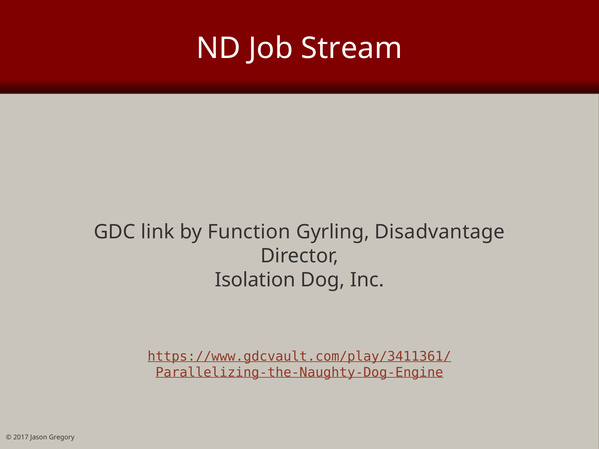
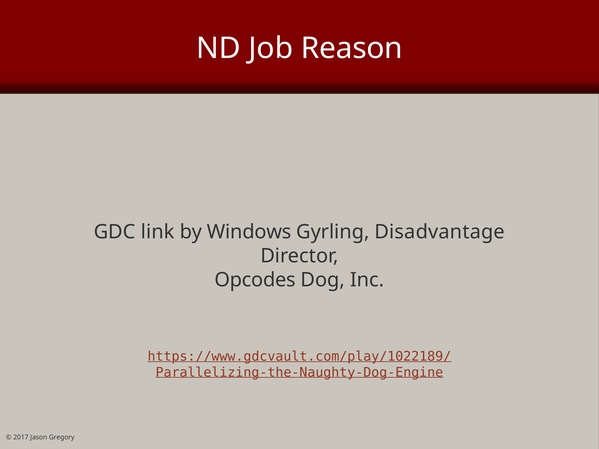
Stream: Stream -> Reason
Function: Function -> Windows
Isolation: Isolation -> Opcodes
https://www.gdcvault.com/play/3411361/: https://www.gdcvault.com/play/3411361/ -> https://www.gdcvault.com/play/1022189/
